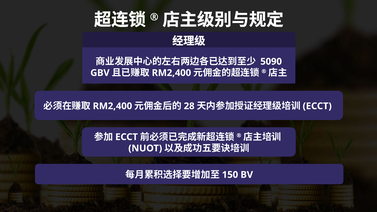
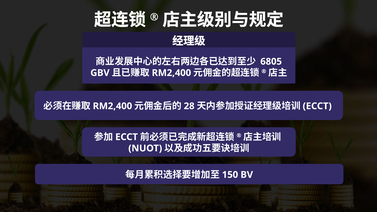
5090: 5090 -> 6805
